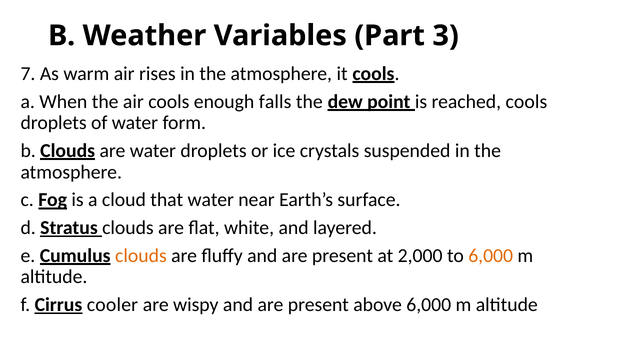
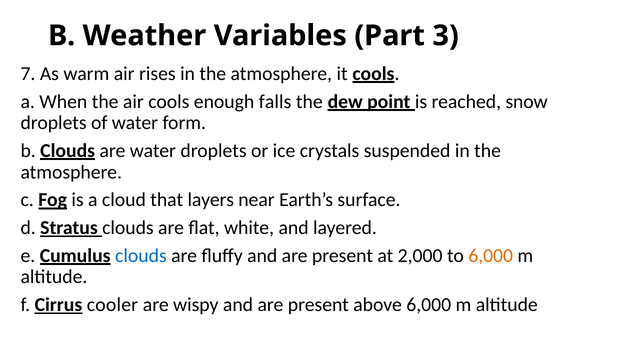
reached cools: cools -> snow
that water: water -> layers
clouds at (141, 256) colour: orange -> blue
